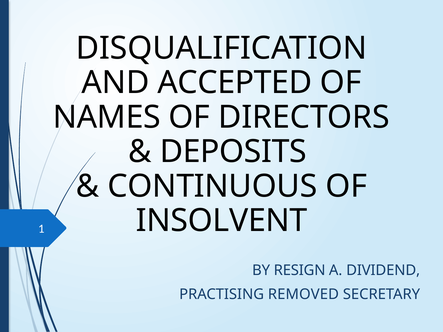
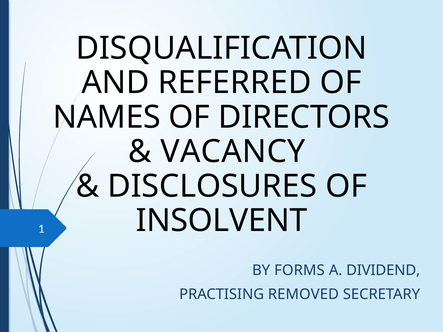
ACCEPTED: ACCEPTED -> REFERRED
DEPOSITS: DEPOSITS -> VACANCY
CONTINUOUS: CONTINUOUS -> DISCLOSURES
RESIGN: RESIGN -> FORMS
